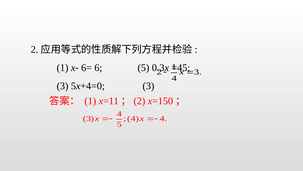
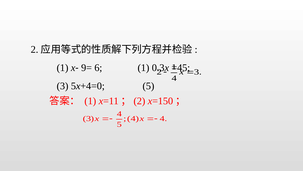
6=: 6= -> 9=
6 5: 5 -> 1
5x+4=0 3: 3 -> 5
